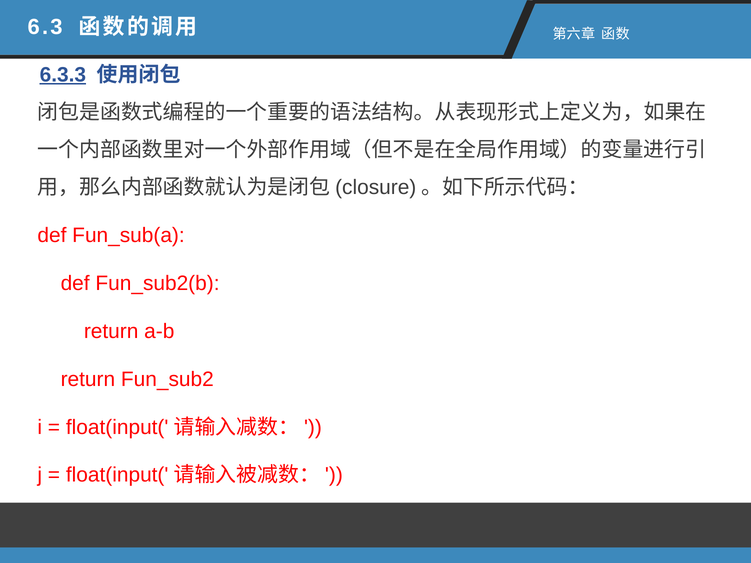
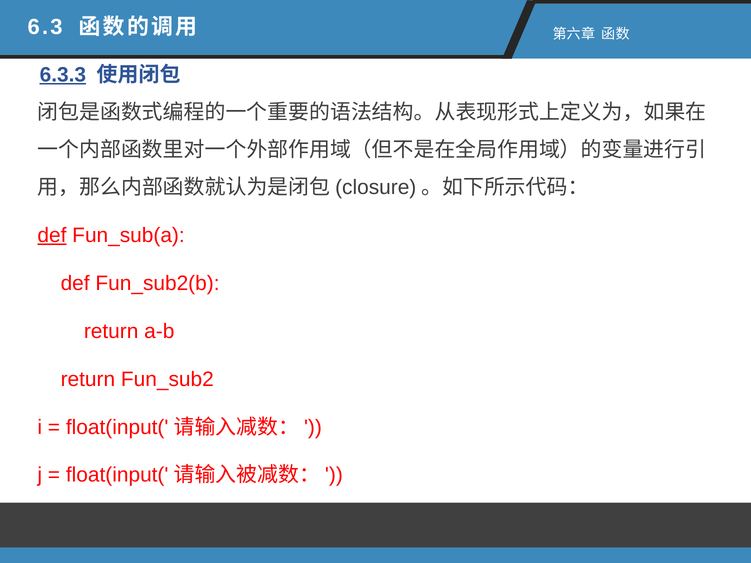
def at (52, 235) underline: none -> present
